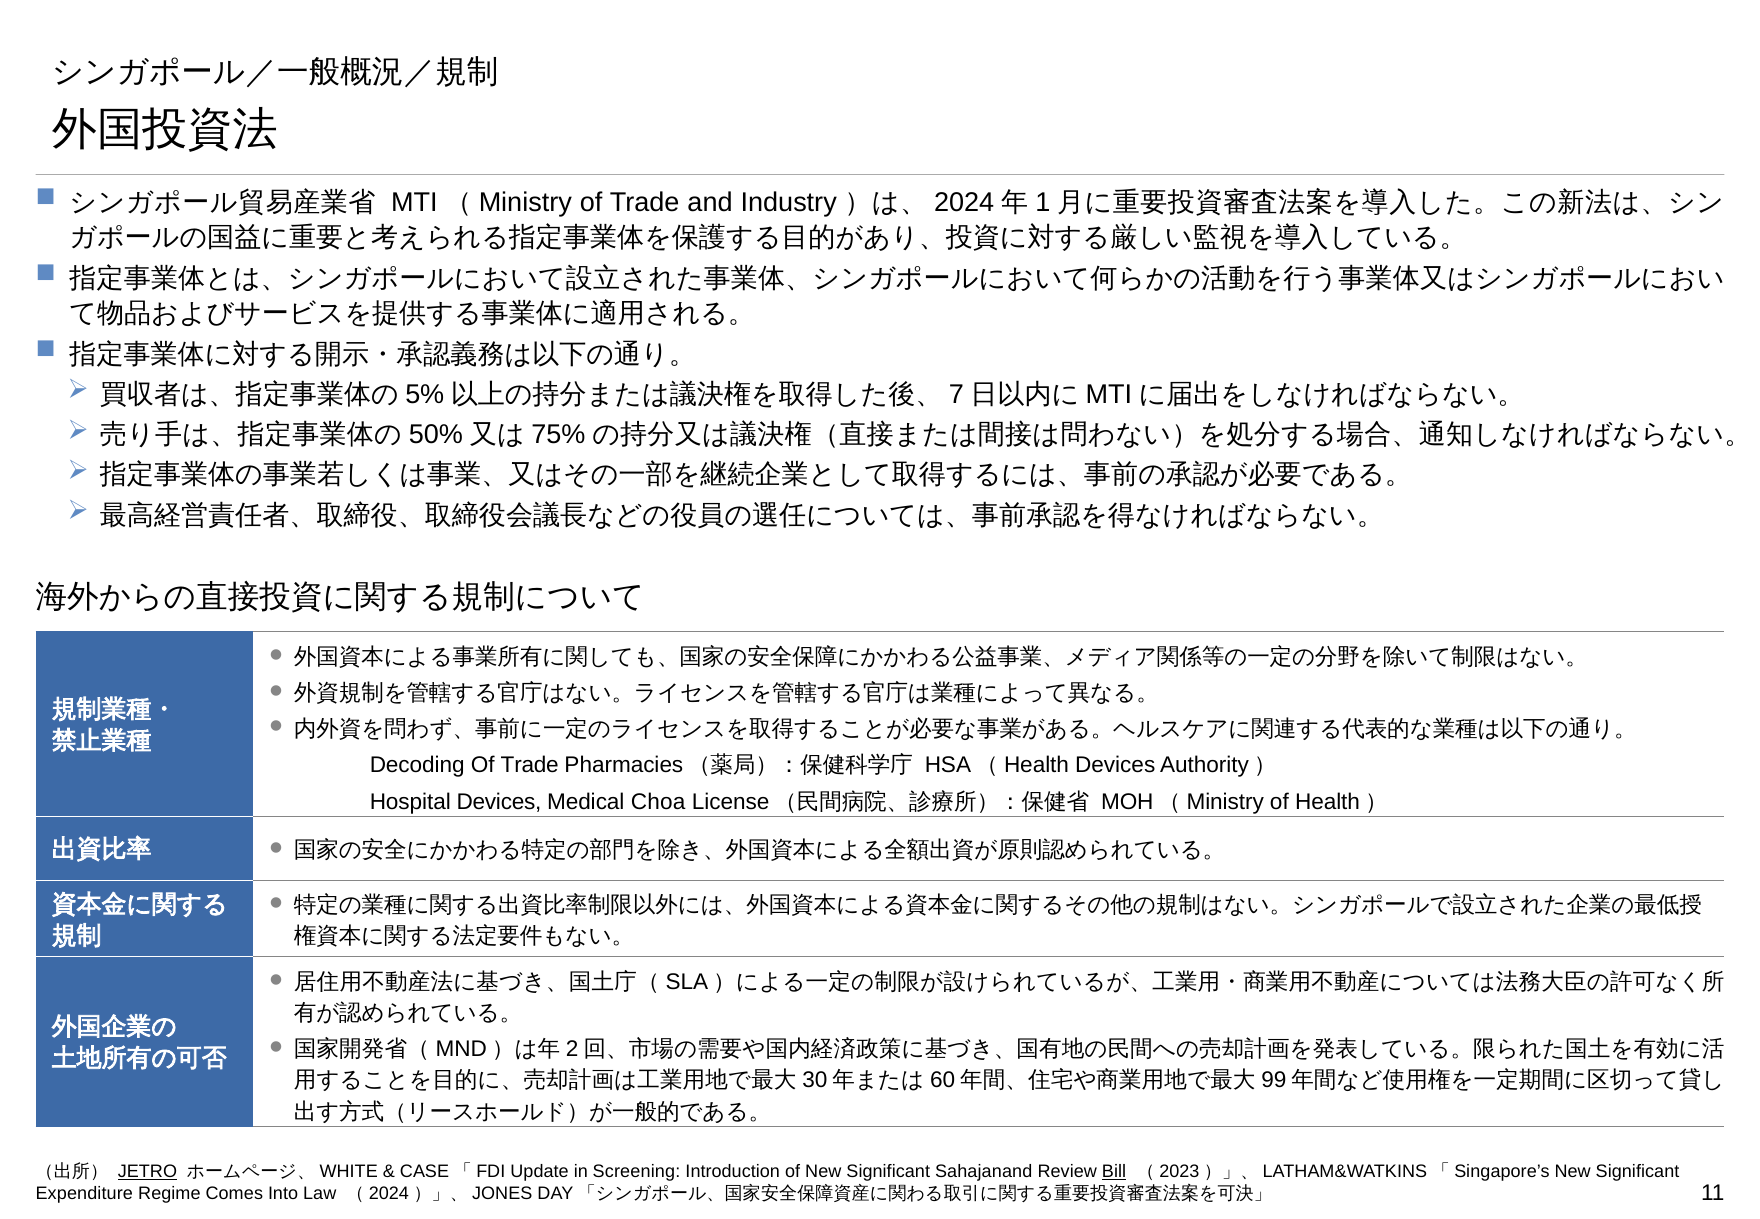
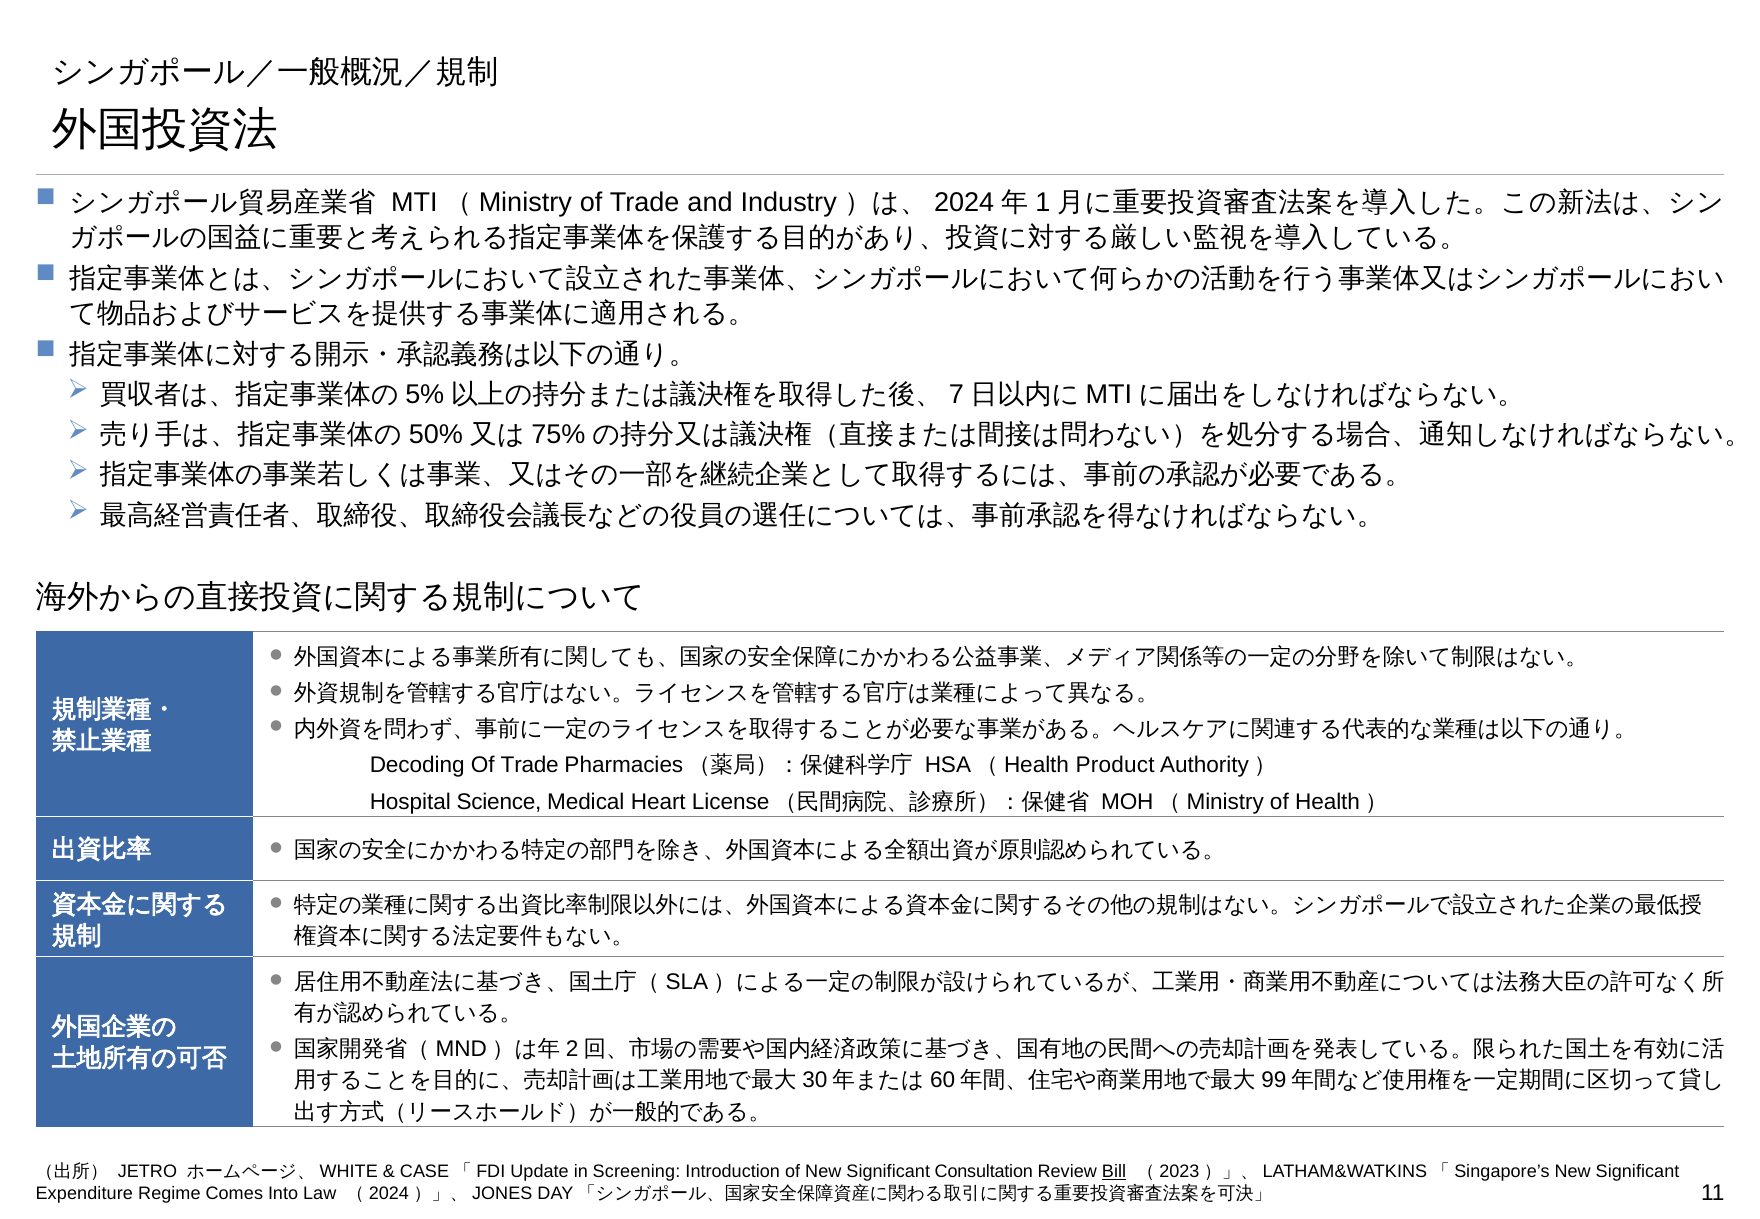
HSA（Health Devices: Devices -> Product
Hospital Devices: Devices -> Science
Choa: Choa -> Heart
JETRO underline: present -> none
Sahajanand: Sahajanand -> Consultation
